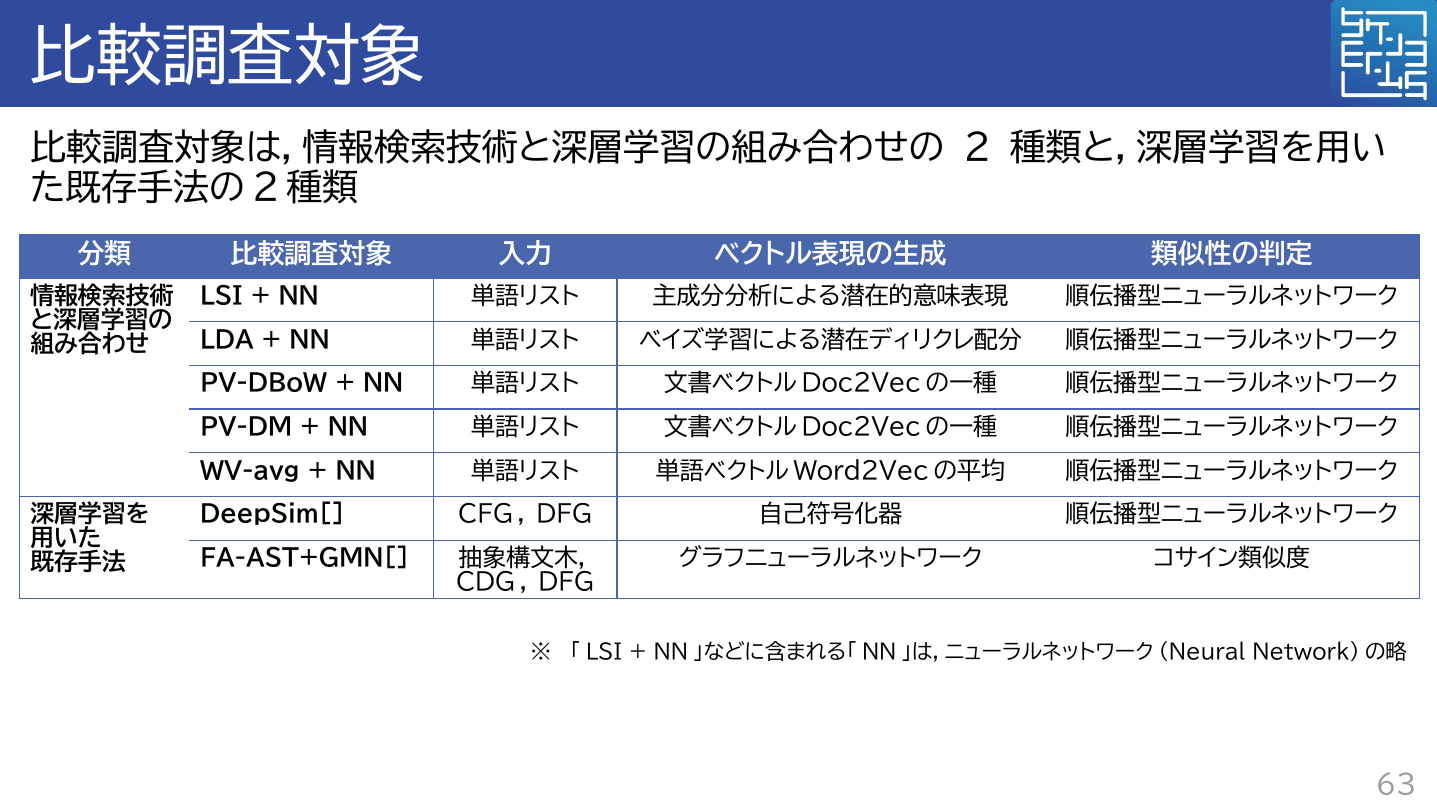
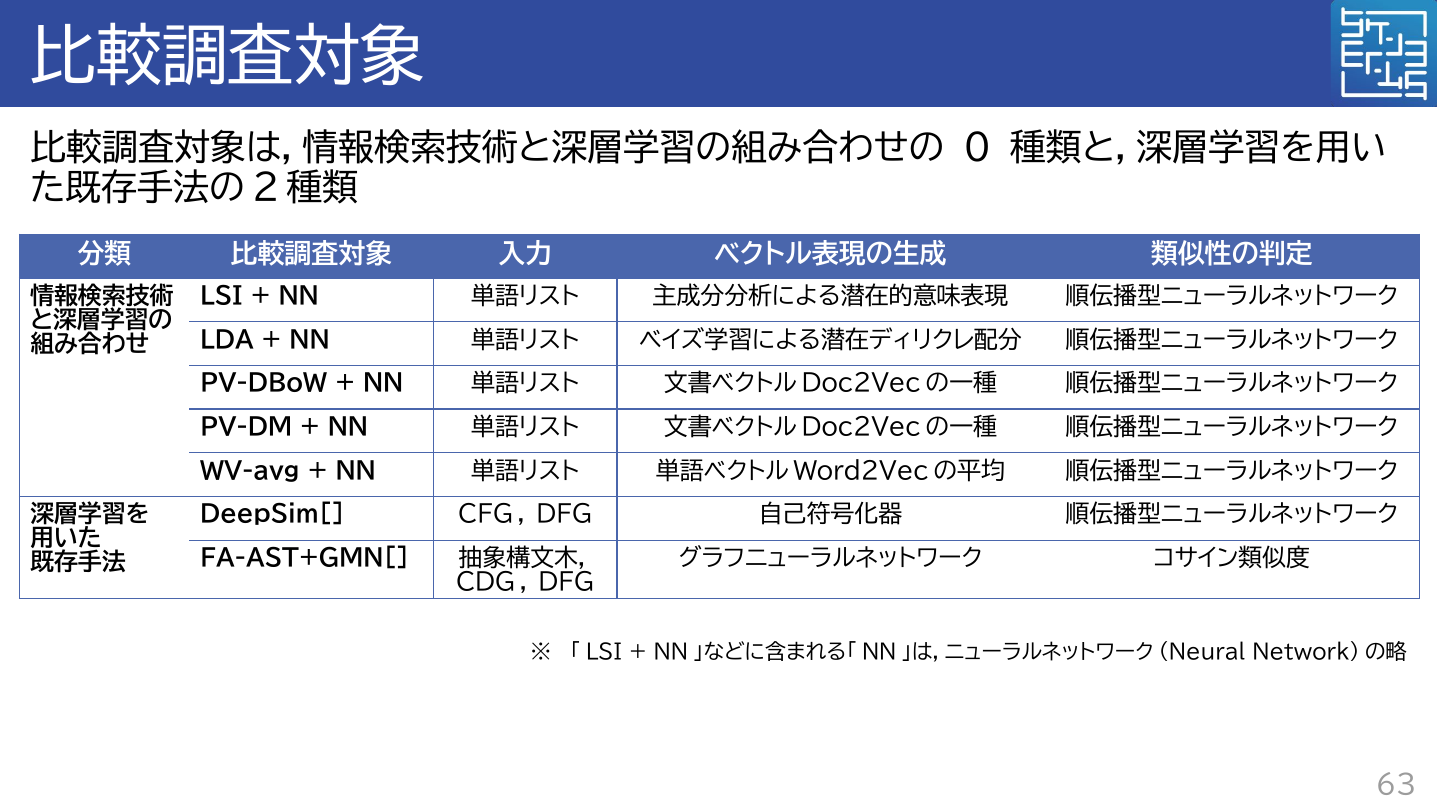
2: 2 -> 0
